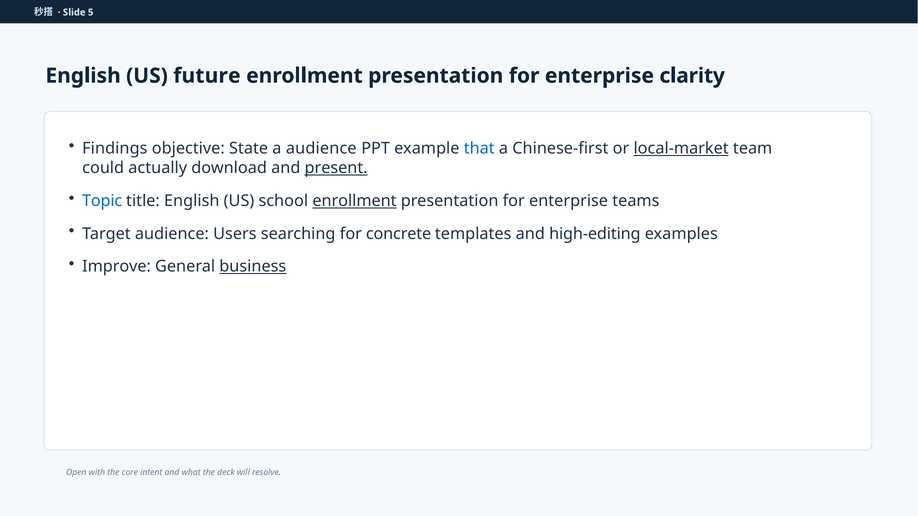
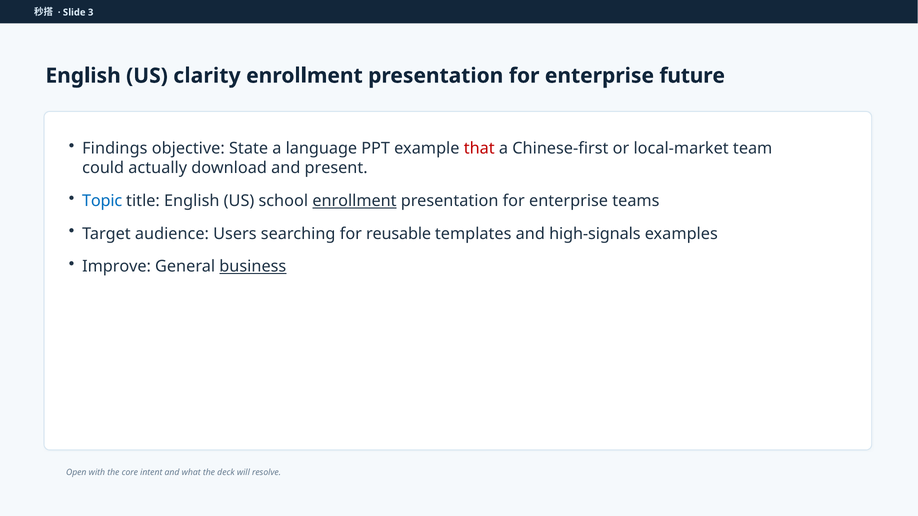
5: 5 -> 3
future: future -> clarity
clarity: clarity -> future
a audience: audience -> language
that colour: blue -> red
local-market underline: present -> none
present underline: present -> none
concrete: concrete -> reusable
high-editing: high-editing -> high-signals
